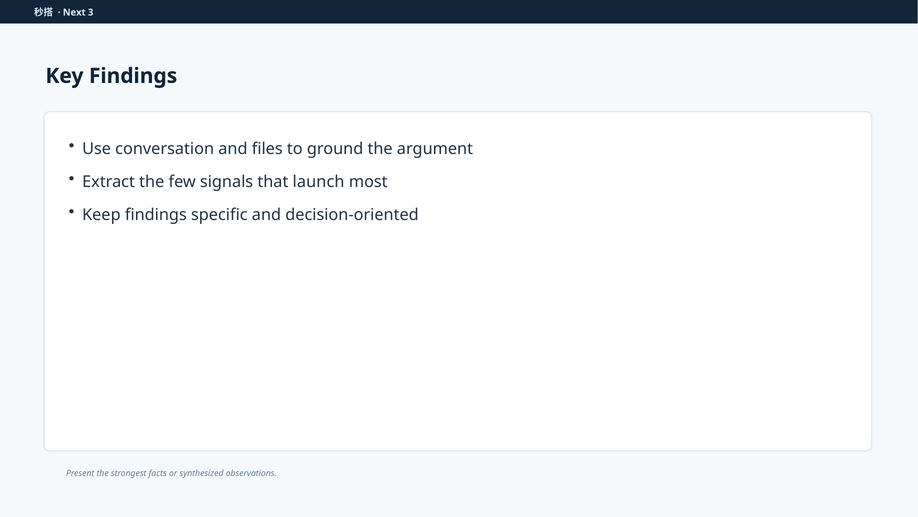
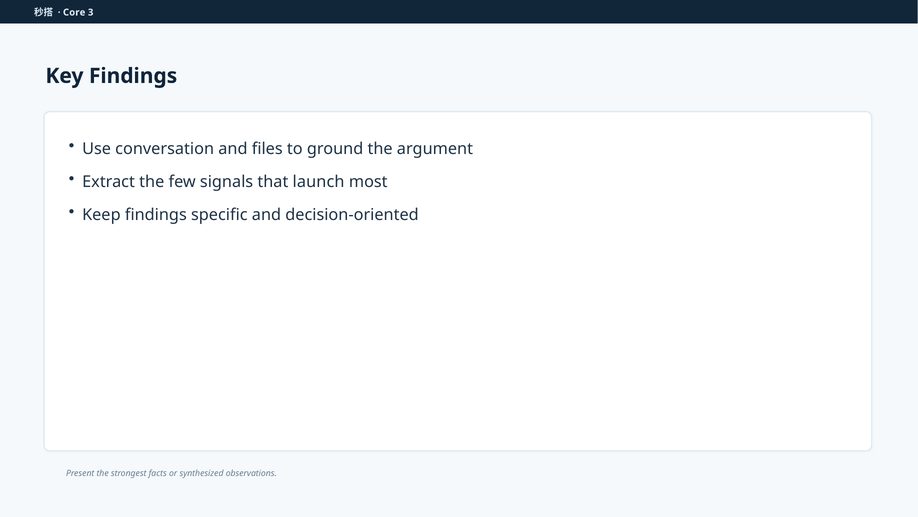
Next: Next -> Core
